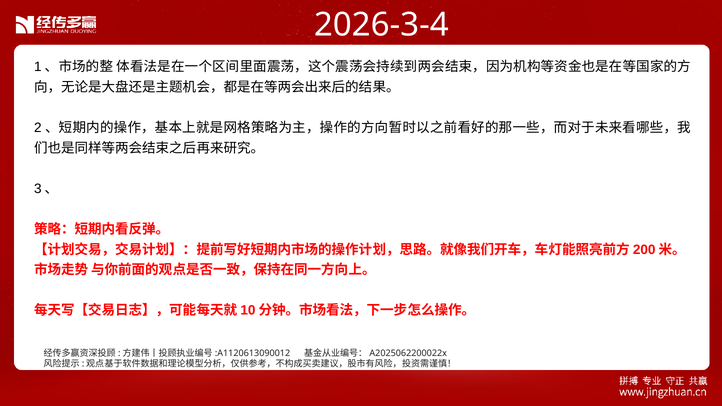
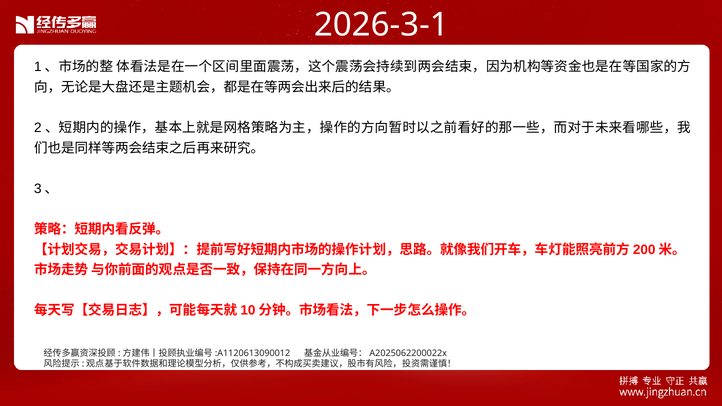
2026-3-4: 2026-3-4 -> 2026-3-1
